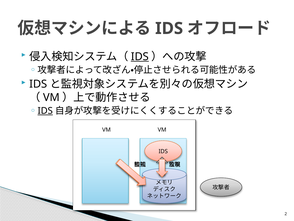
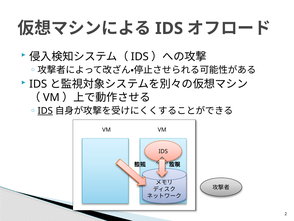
IDS at (140, 56) underline: present -> none
